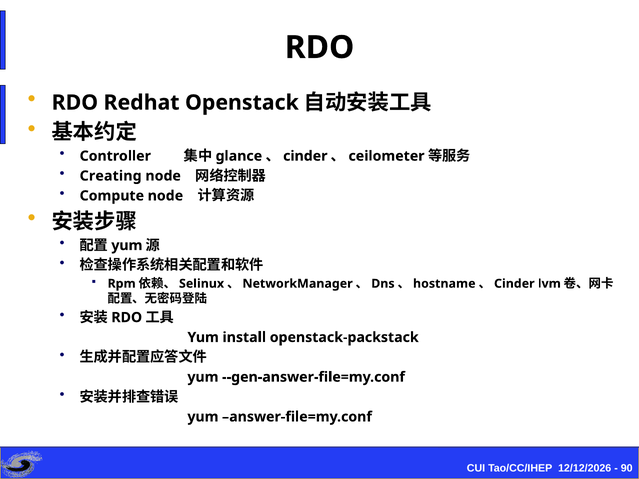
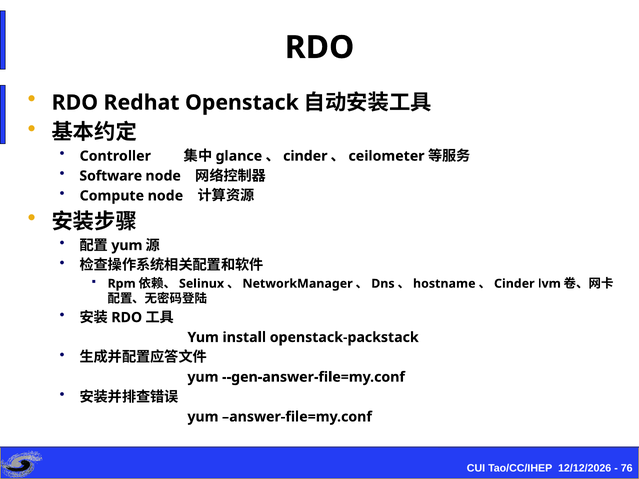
Creating: Creating -> Software
90: 90 -> 76
